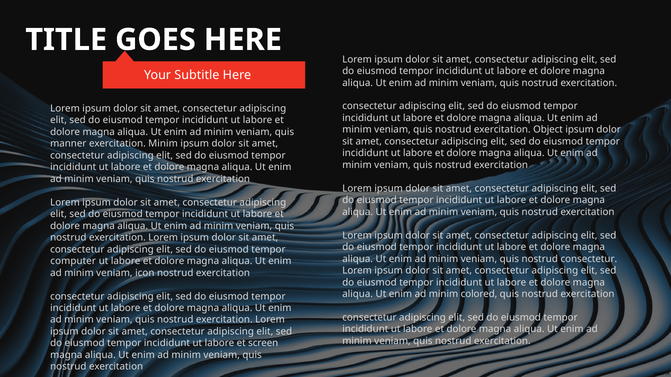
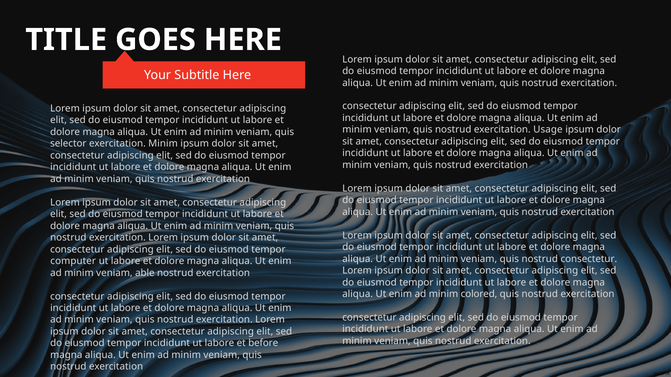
Object: Object -> Usage
manner: manner -> selector
icon: icon -> able
screen: screen -> before
